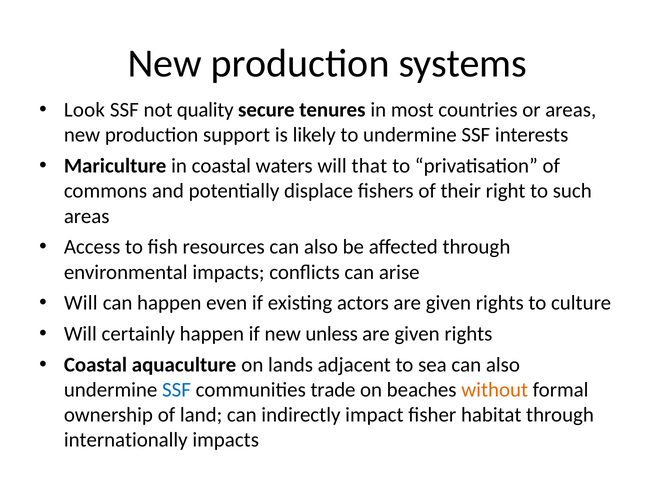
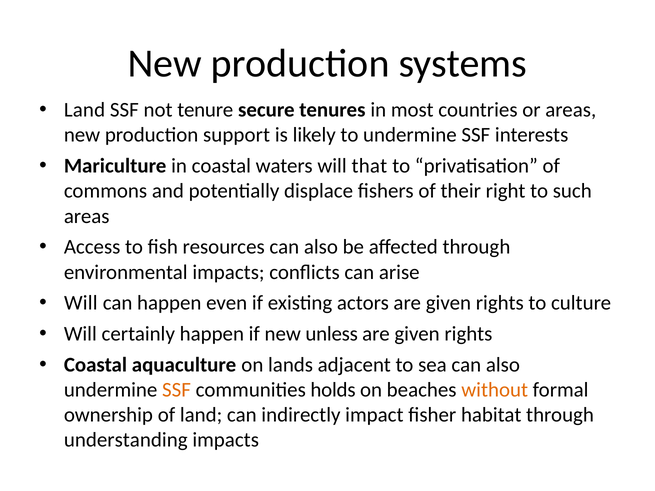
Look at (84, 110): Look -> Land
quality: quality -> tenure
SSF at (177, 390) colour: blue -> orange
trade: trade -> holds
internationally: internationally -> understanding
